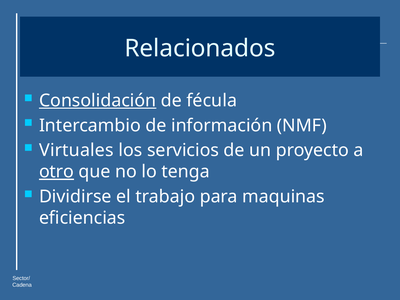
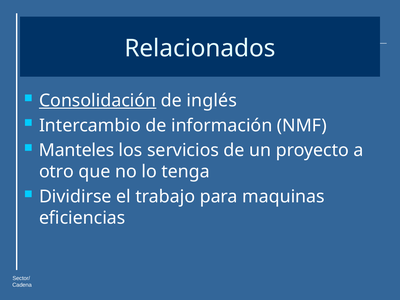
fécula: fécula -> inglés
Virtuales: Virtuales -> Manteles
otro underline: present -> none
